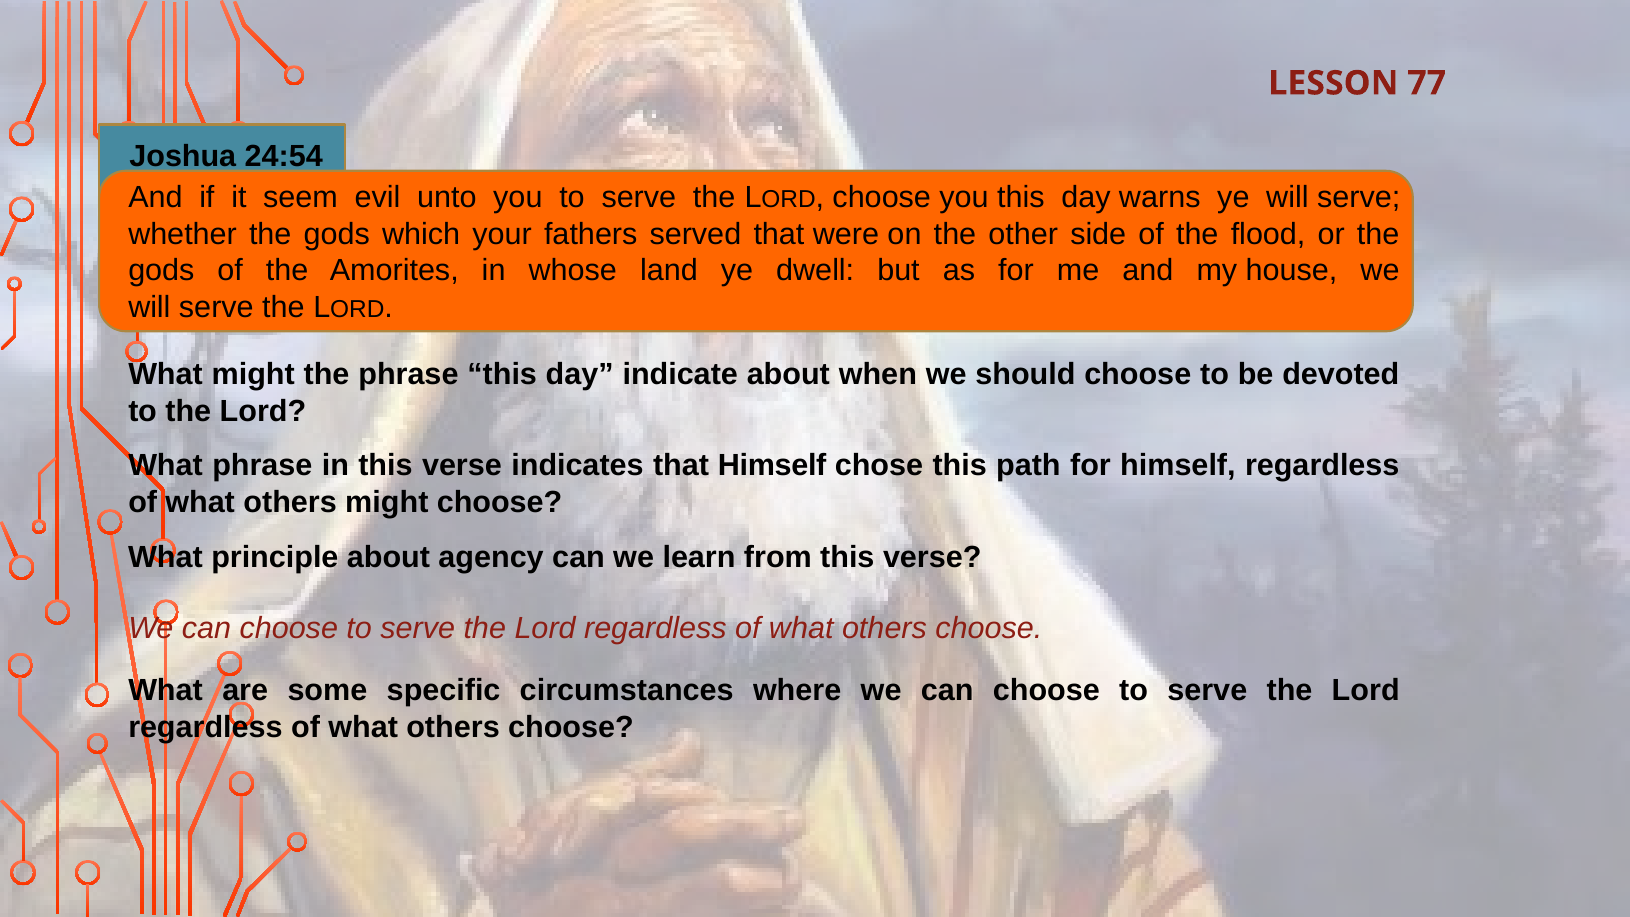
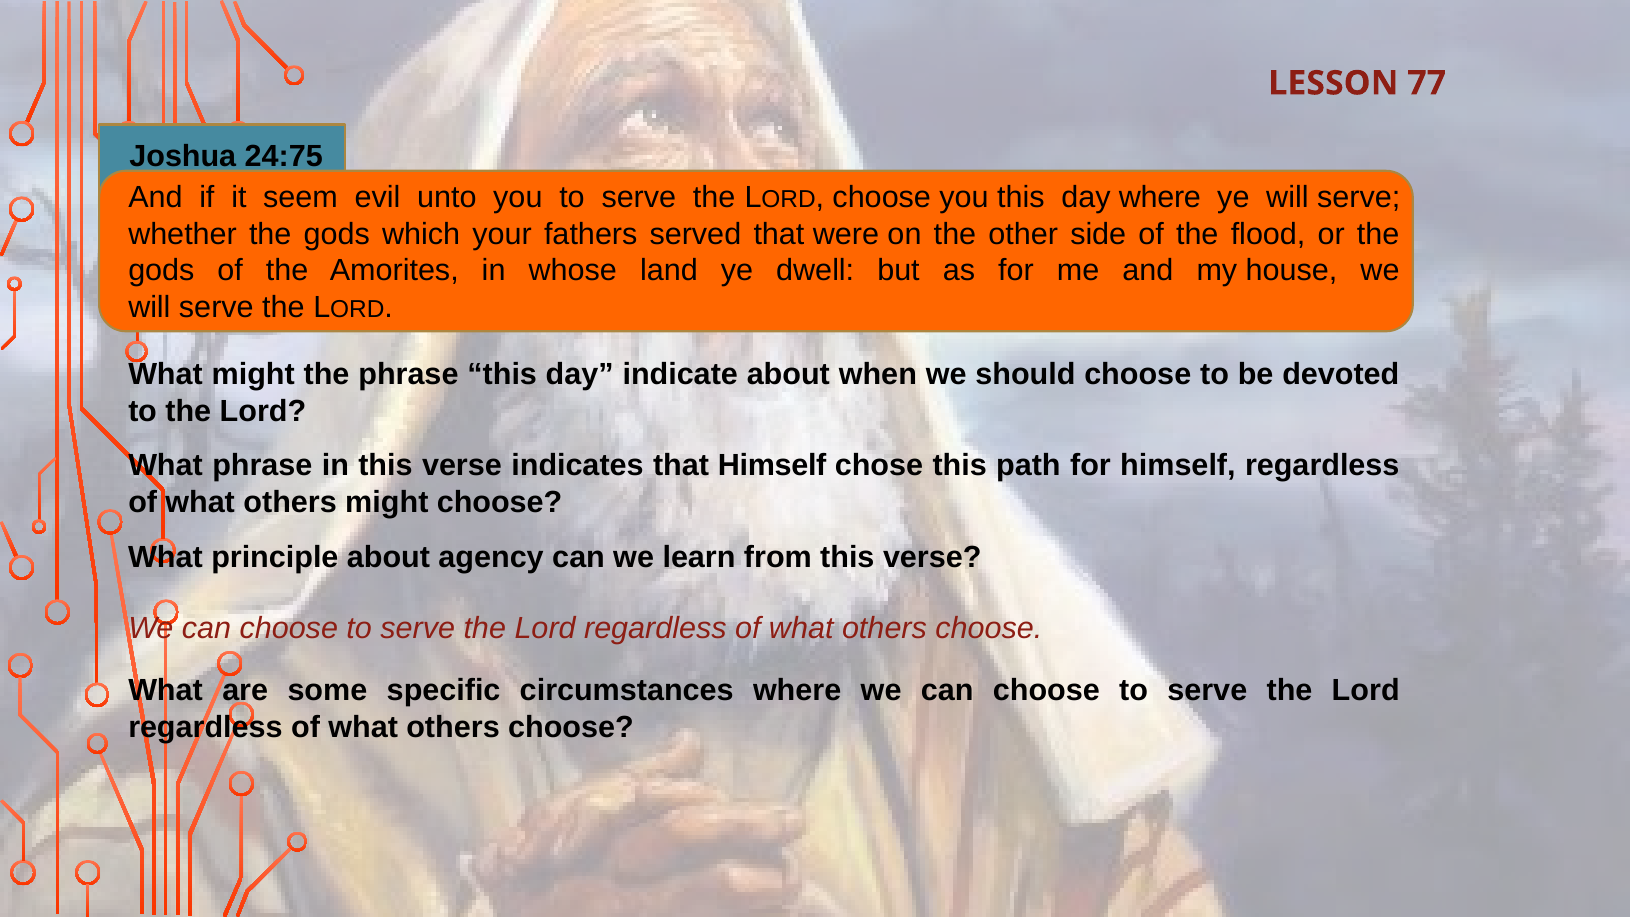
24:54: 24:54 -> 24:75
day warns: warns -> where
